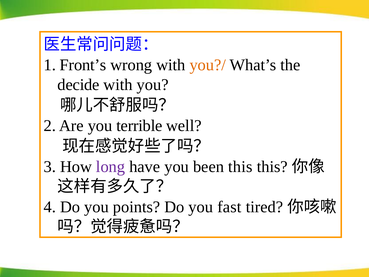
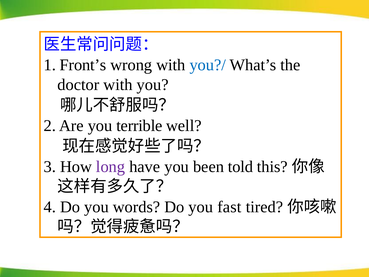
you?/ colour: orange -> blue
decide: decide -> doctor
been this: this -> told
points: points -> words
